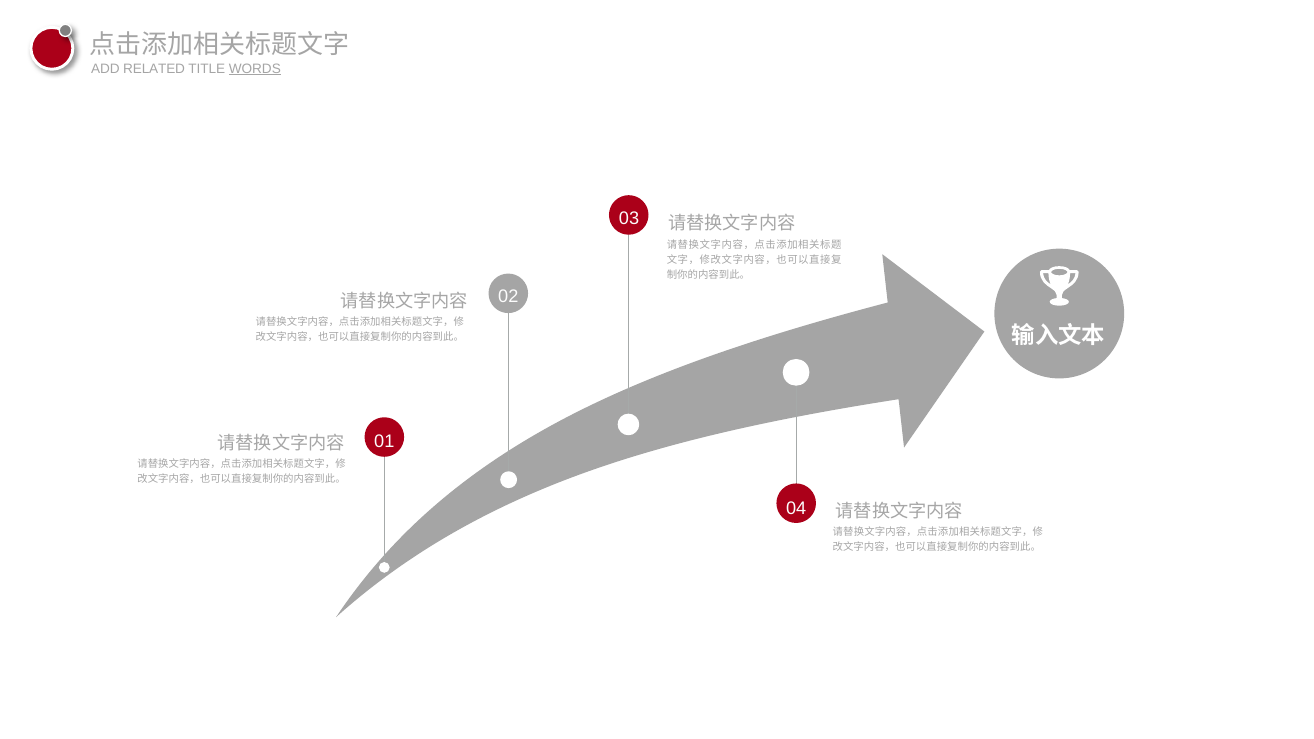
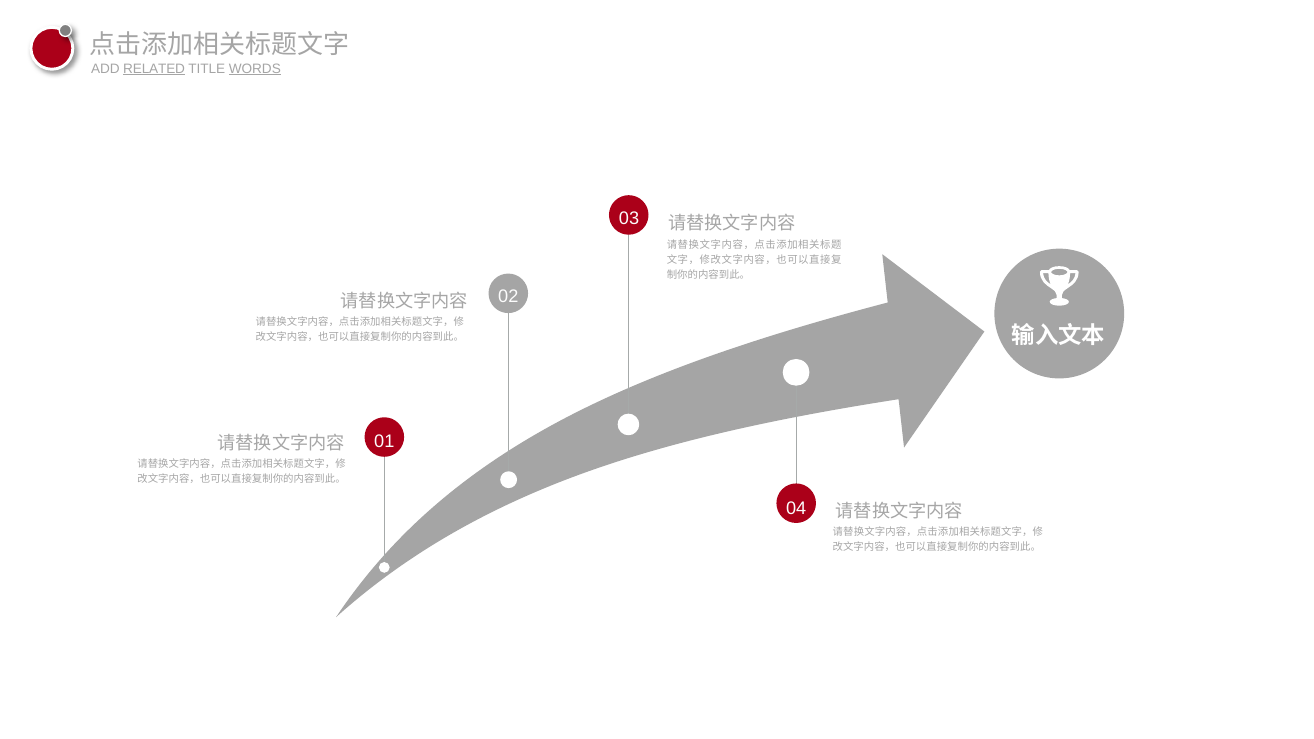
RELATED underline: none -> present
